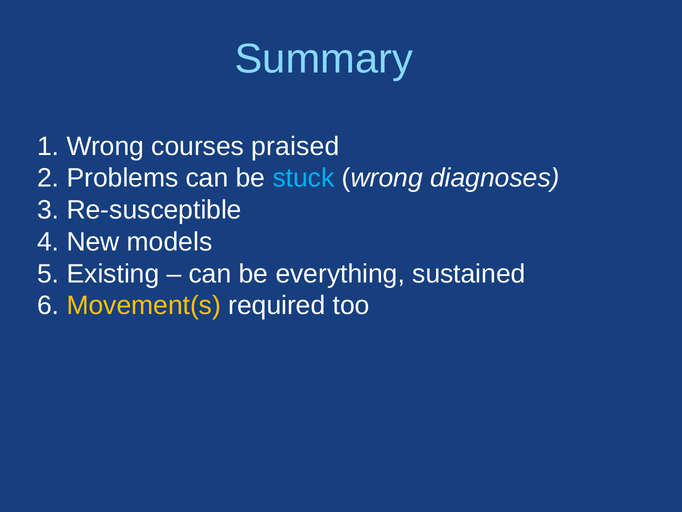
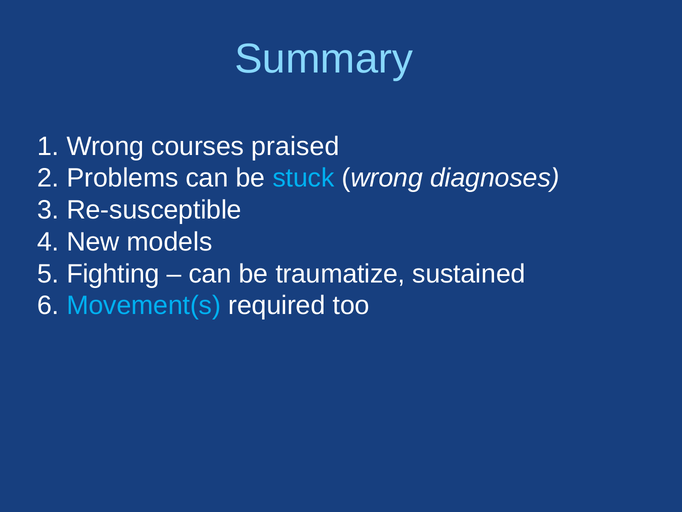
Existing: Existing -> Fighting
everything: everything -> traumatize
Movement(s colour: yellow -> light blue
